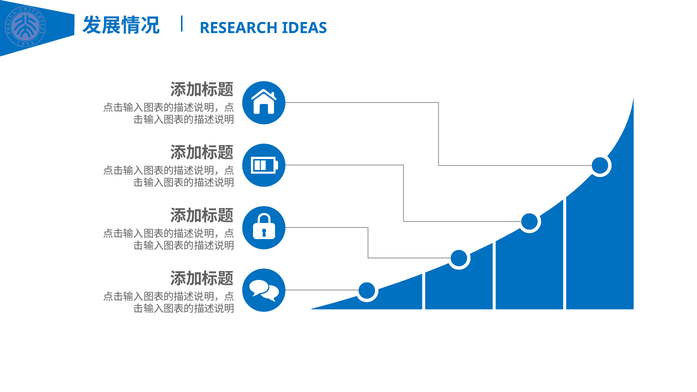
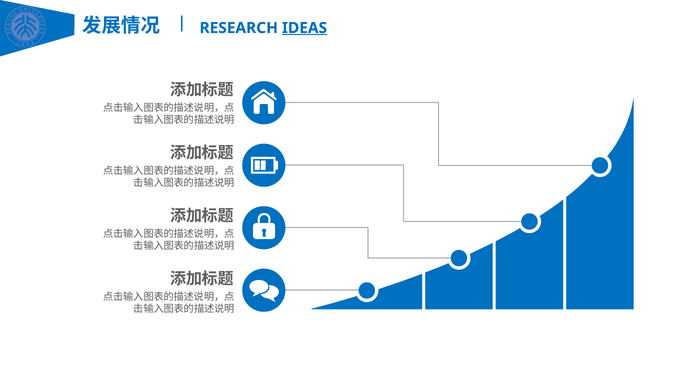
IDEAS underline: none -> present
